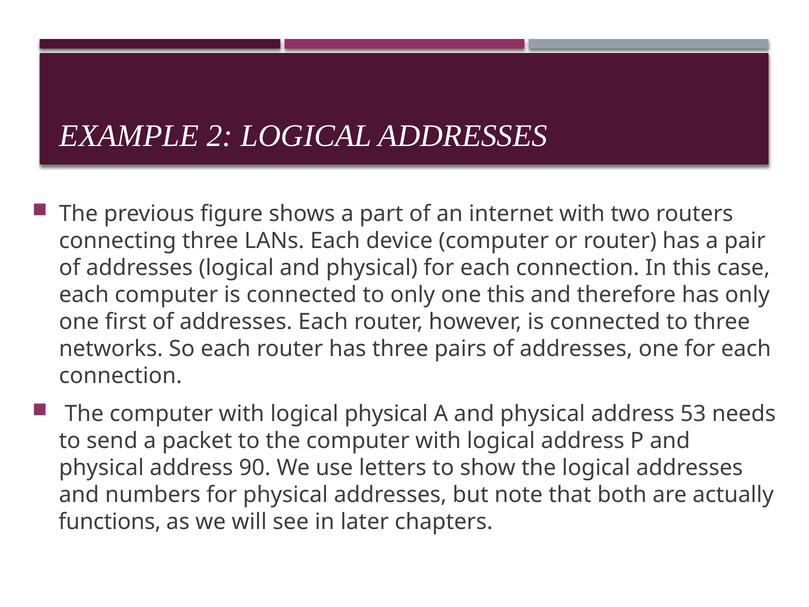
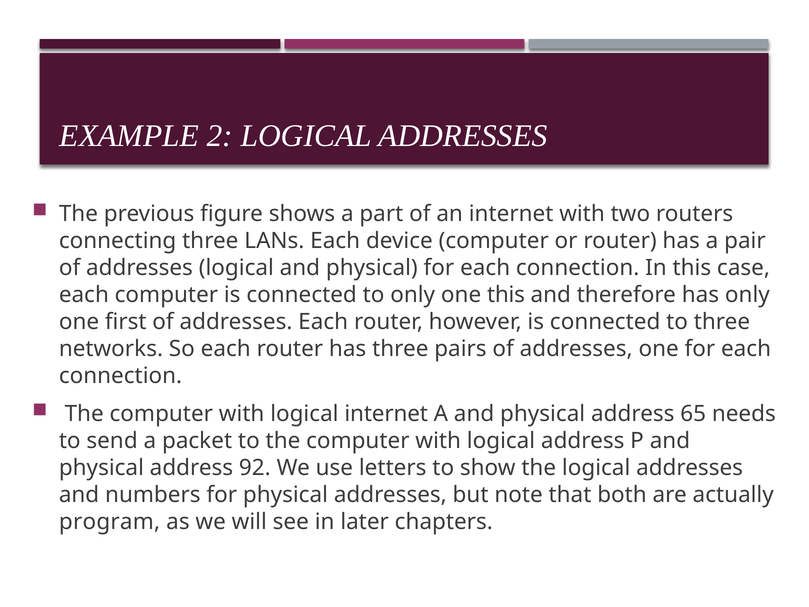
logical physical: physical -> internet
53: 53 -> 65
90: 90 -> 92
functions: functions -> program
